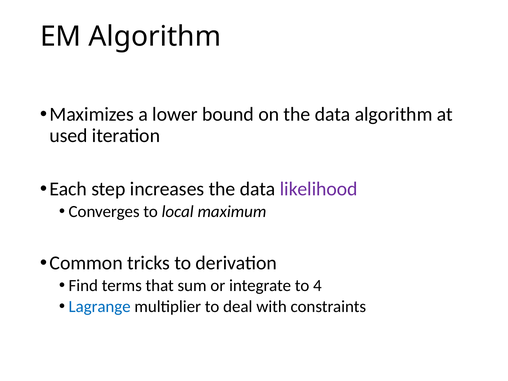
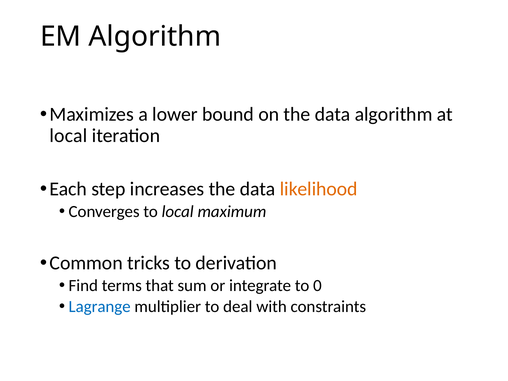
used at (69, 136): used -> local
likelihood colour: purple -> orange
4: 4 -> 0
